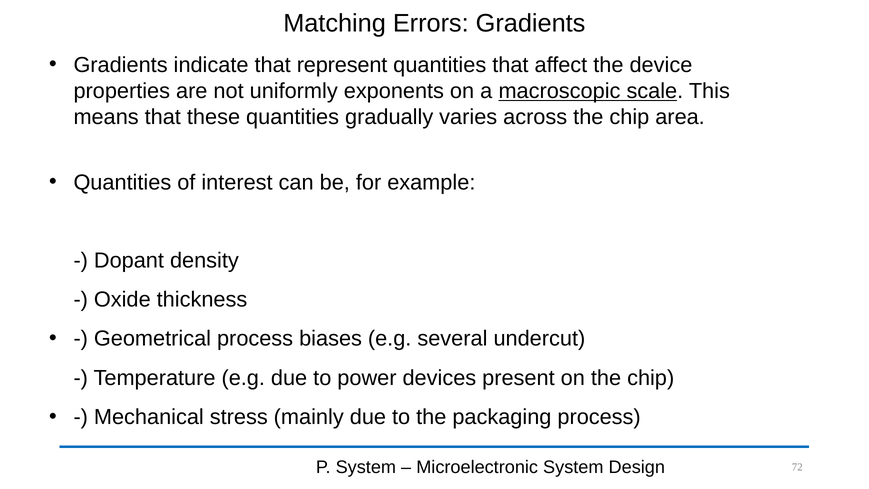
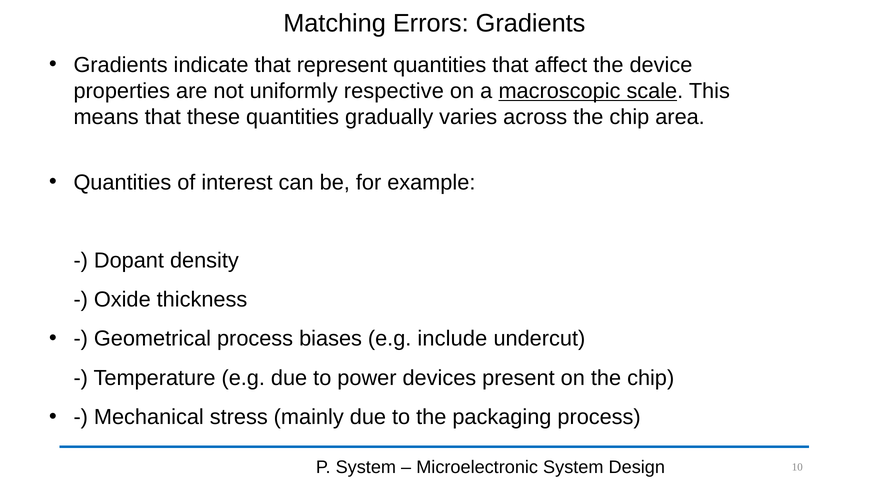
exponents: exponents -> respective
several: several -> include
72: 72 -> 10
